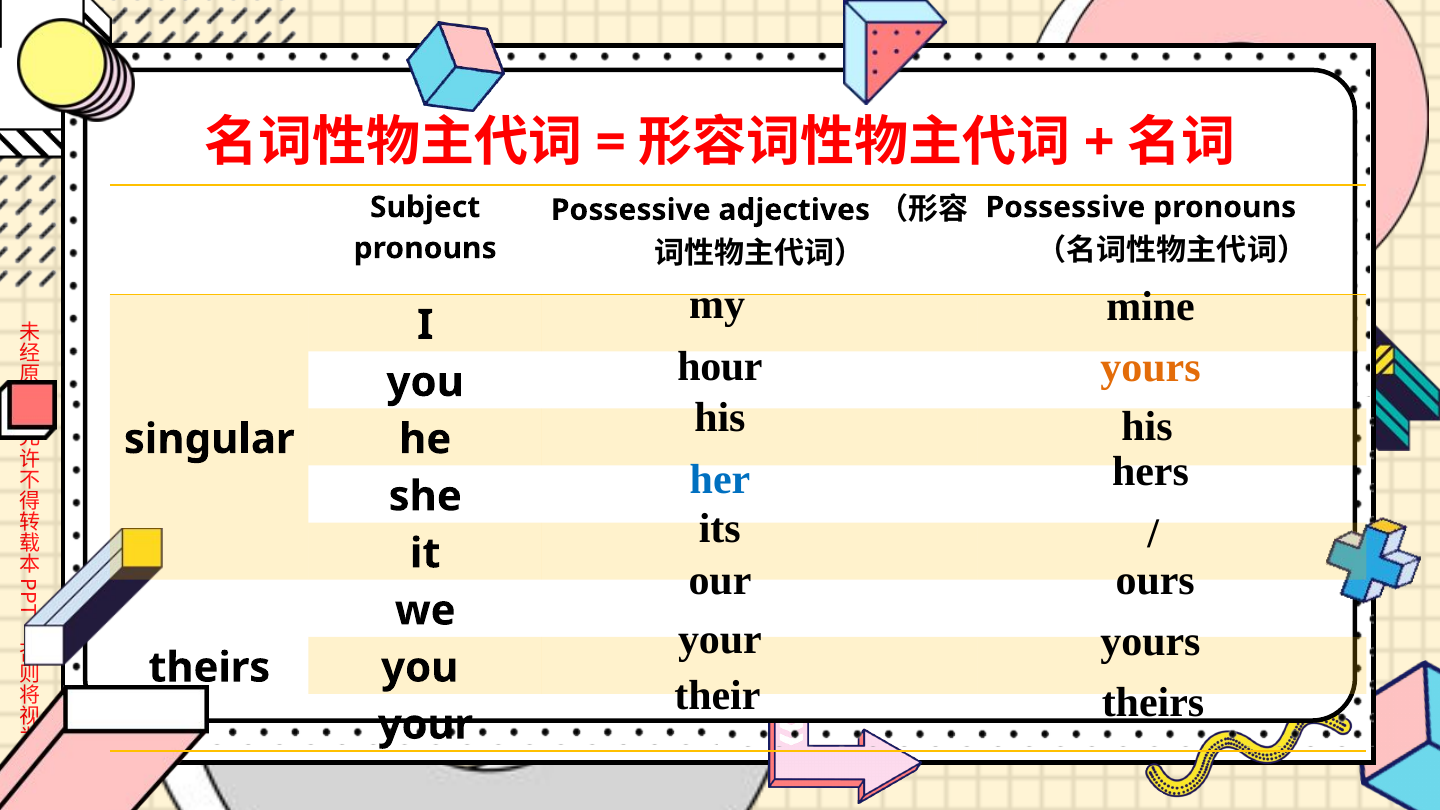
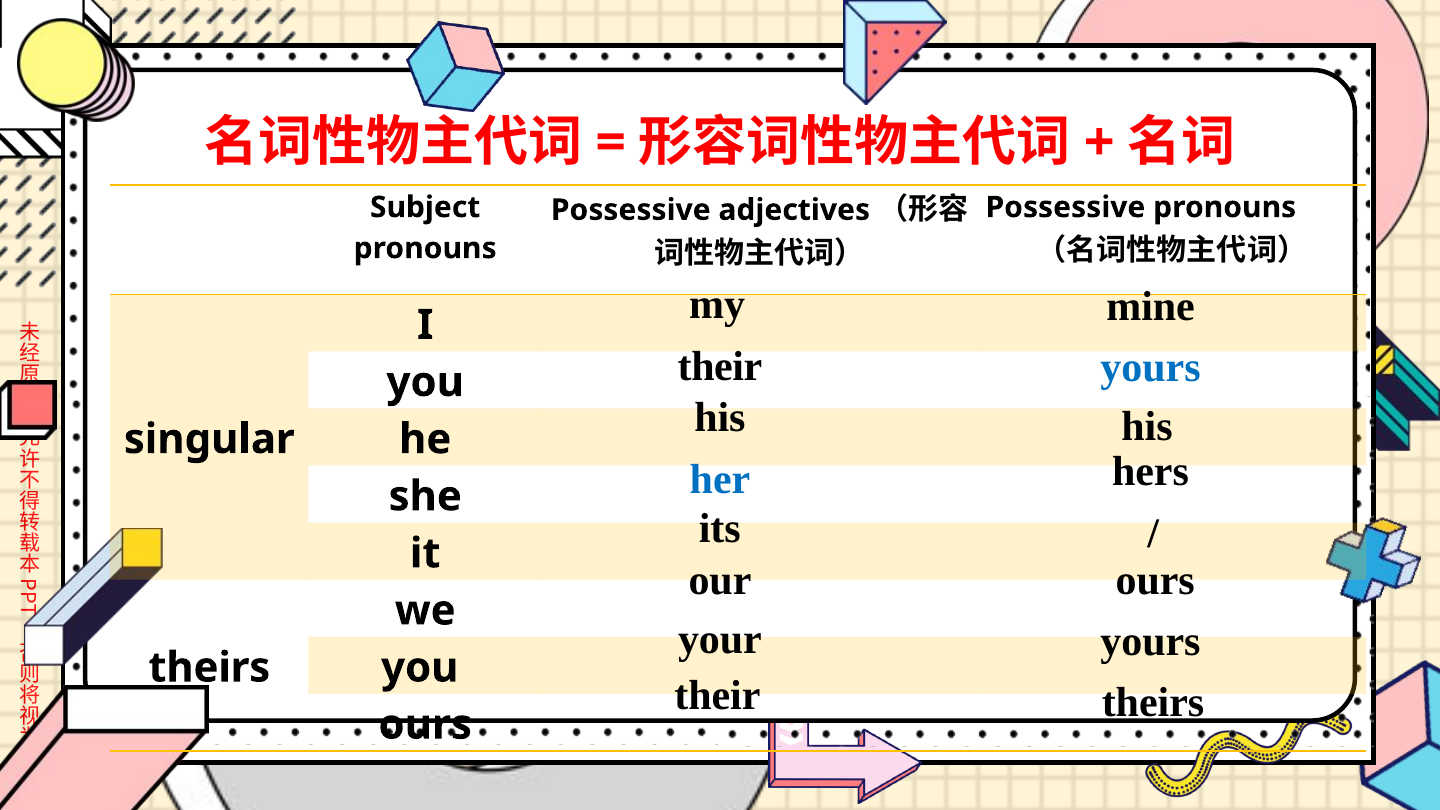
hour at (720, 367): hour -> their
yours at (1151, 368) colour: orange -> blue
your at (425, 725): your -> ours
